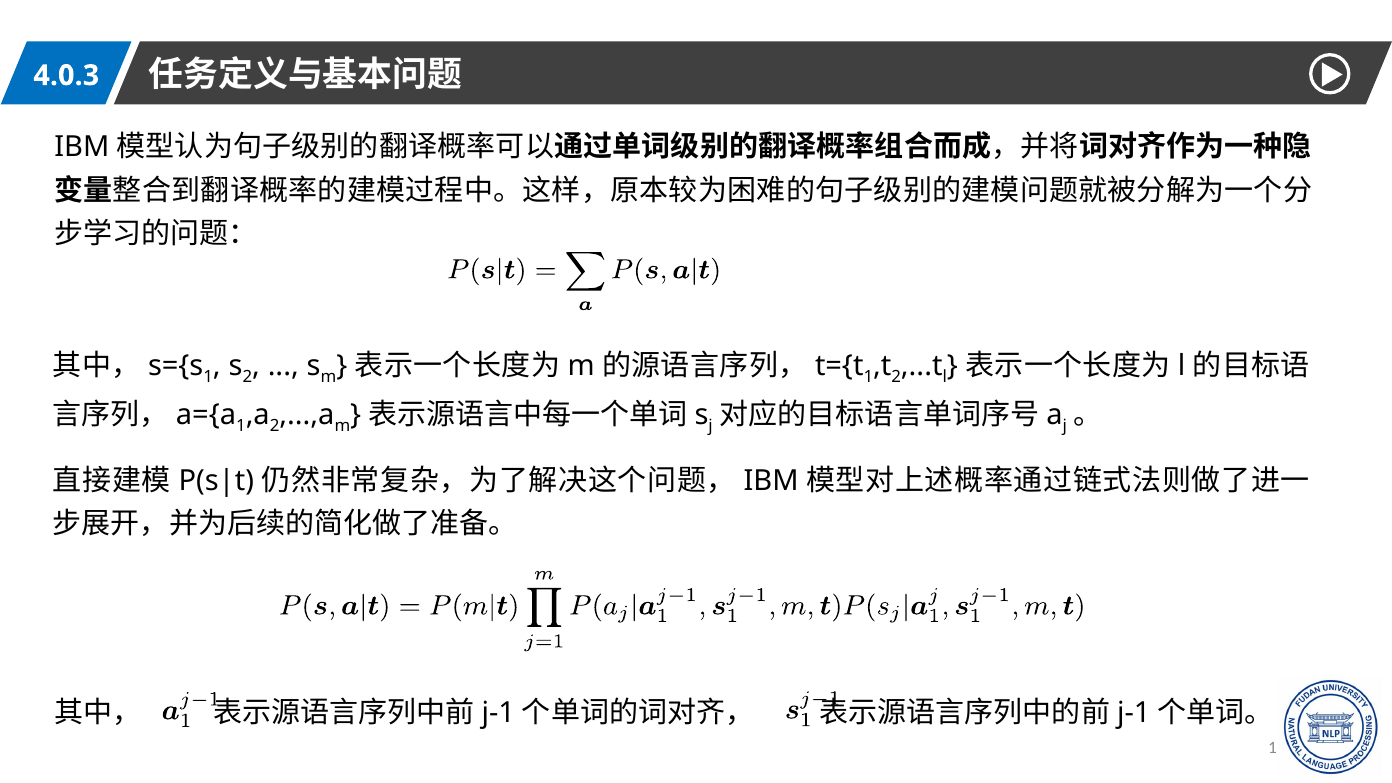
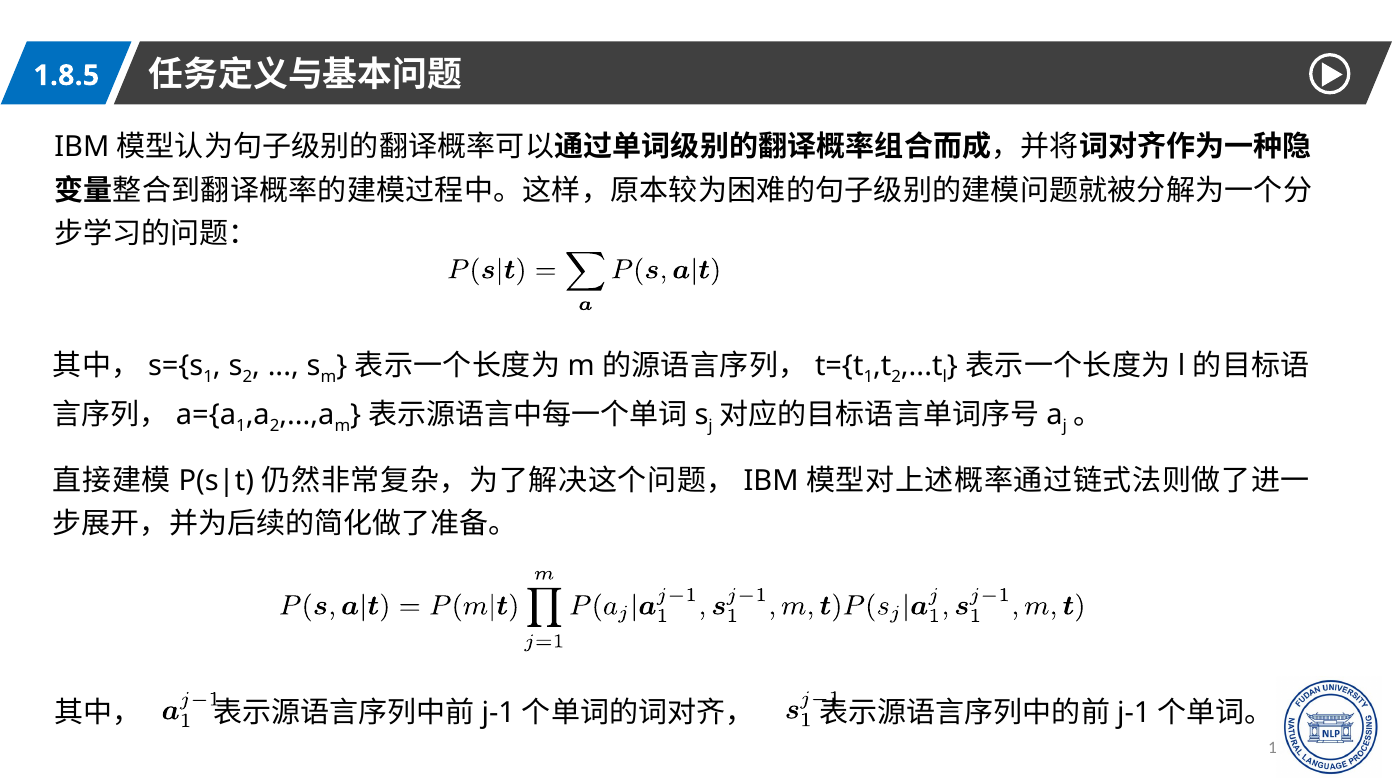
4.0.3: 4.0.3 -> 1.8.5
